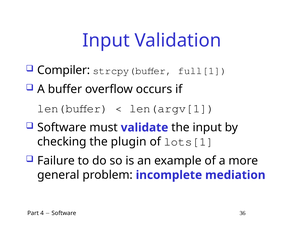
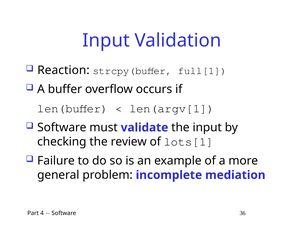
Compiler: Compiler -> Reaction
plugin: plugin -> review
